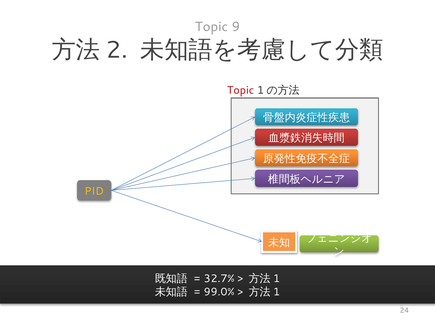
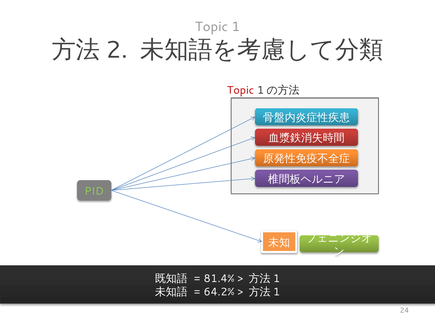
9: 9 -> 1
PID colour: yellow -> light green
32.7%: 32.7% -> 81.4%
99.0%: 99.0% -> 64.2%
